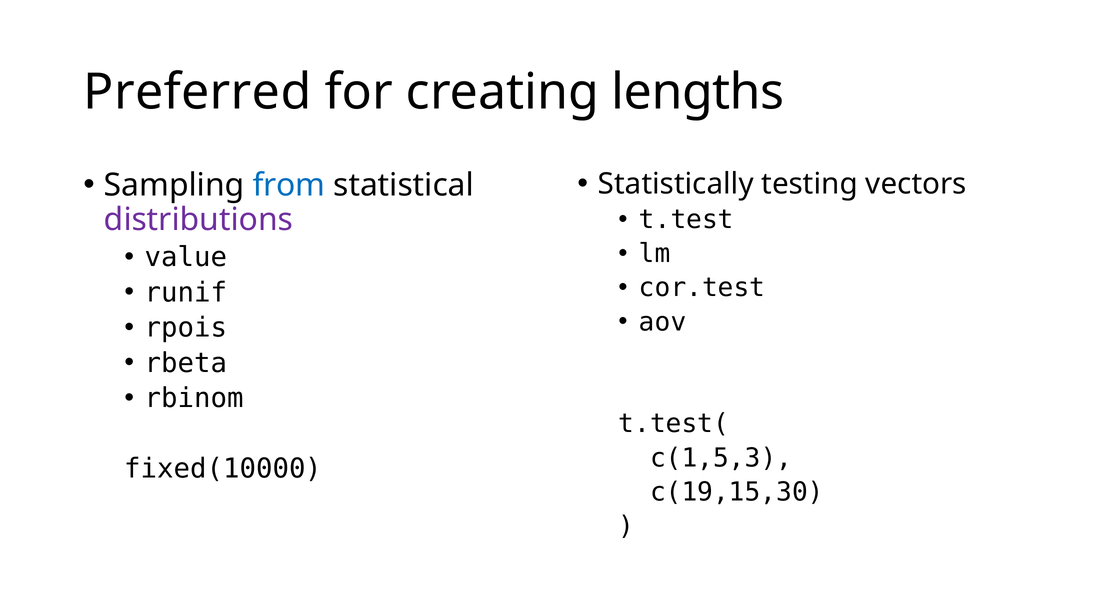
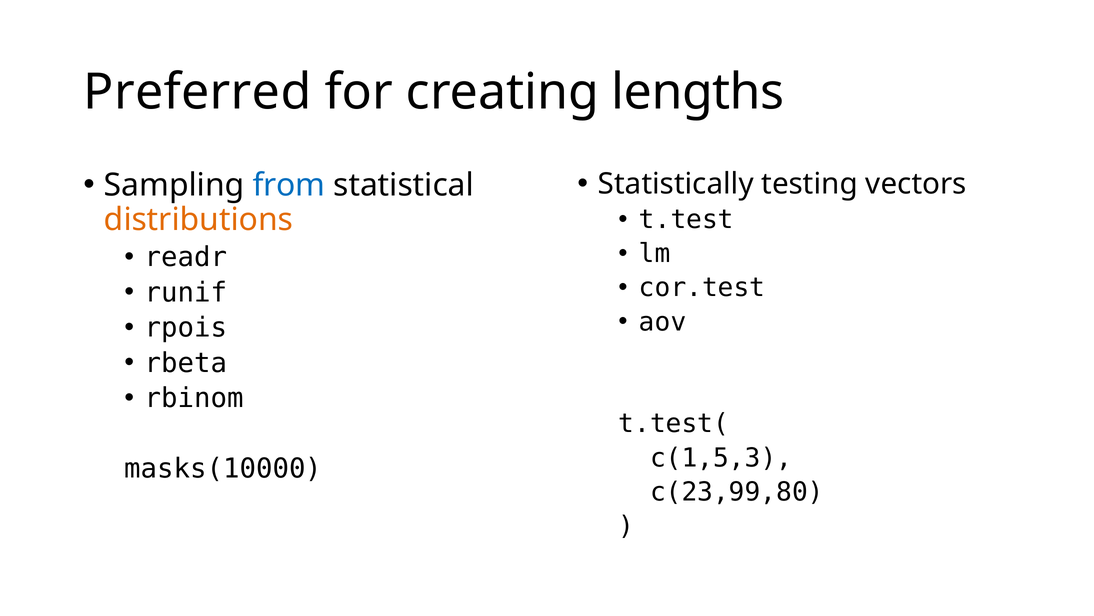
distributions colour: purple -> orange
value: value -> readr
fixed(10000: fixed(10000 -> masks(10000
c(19,15,30: c(19,15,30 -> c(23,99,80
